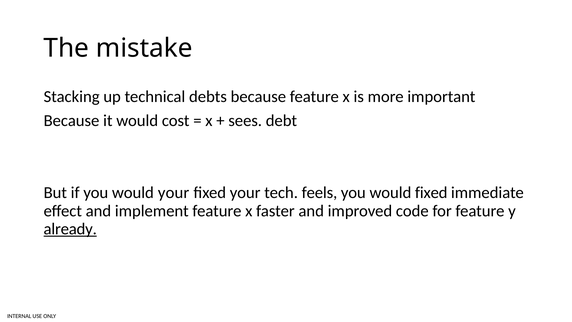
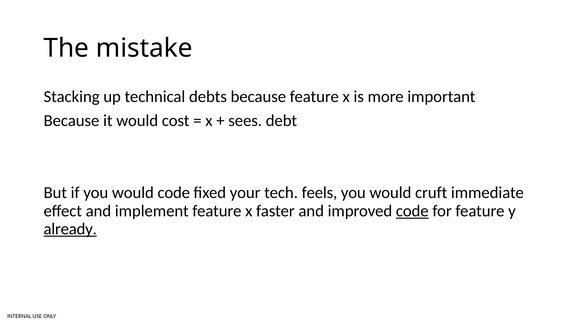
would your: your -> code
would fixed: fixed -> cruft
code at (412, 211) underline: none -> present
